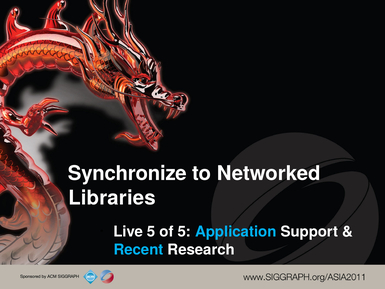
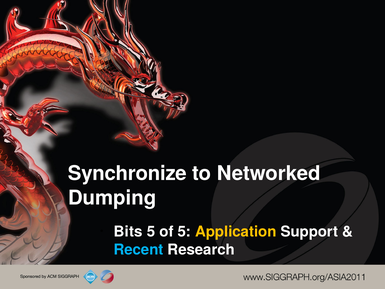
Libraries: Libraries -> Dumping
Live: Live -> Bits
Application colour: light blue -> yellow
